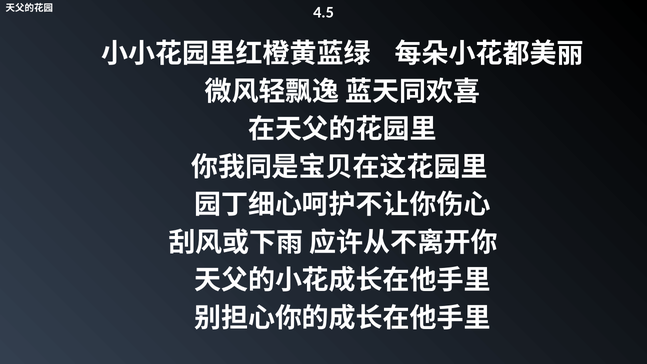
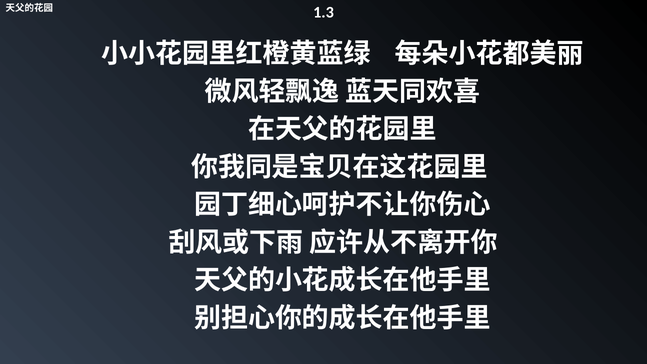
4.5: 4.5 -> 1.3
